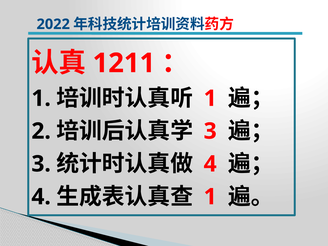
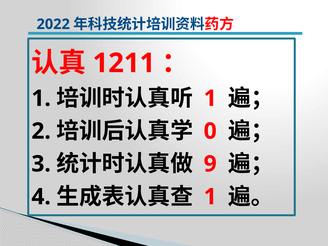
3 at (210, 131): 3 -> 0
4 at (210, 164): 4 -> 9
